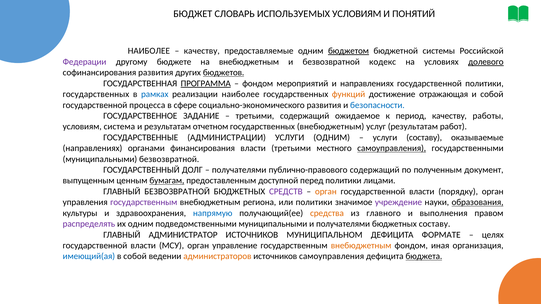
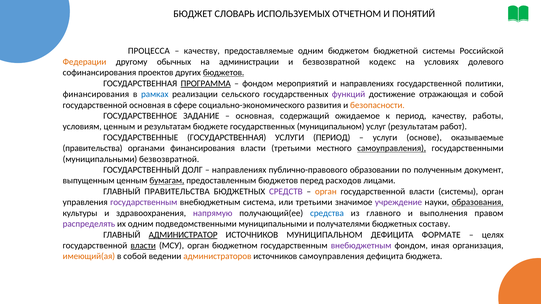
ИСПОЛЬЗУЕМЫХ УСЛОВИЯМ: УСЛОВИЯМ -> ОТЧЕТНОМ
НАИБОЛЕЕ at (149, 51): НАИБОЛЕЕ -> ПРОЦЕССА
бюджетом underline: present -> none
Федерации colour: purple -> orange
бюджете: бюджете -> обычных
на внебюджетным: внебюджетным -> администрации
долевого underline: present -> none
софинансирования развития: развития -> проектов
государственных at (96, 94): государственных -> финансирования
реализации наиболее: наиболее -> сельского
функций colour: orange -> purple
государственной процесса: процесса -> основная
безопасности colour: blue -> orange
третьими at (255, 116): третьими -> основная
условиям система: система -> ценным
отчетном: отчетном -> бюджете
государственных внебюджетным: внебюджетным -> муниципальном
ГОСУДАРСТВЕННЫЕ АДМИНИСТРАЦИИ: АДМИНИСТРАЦИИ -> ГОСУДАРСТВЕННАЯ
УСЛУГИ ОДНИМ: ОДНИМ -> ПЕРИОД
услуги составу: составу -> основе
направлениях at (93, 148): направлениях -> правительства
получателями at (239, 170): получателями -> направлениях
публично-правового содержащий: содержащий -> образовании
предоставленным доступной: доступной -> бюджетов
перед политики: политики -> расходов
ГЛАВНЫЙ БЕЗВОЗВРАТНОЙ: БЕЗВОЗВРАТНОЙ -> ПРАВИТЕЛЬСТВА
власти порядку: порядку -> системы
региона: региона -> система
или политики: политики -> третьими
напрямую colour: blue -> purple
средства colour: orange -> blue
АДМИНИСТРАТОР underline: none -> present
власти at (143, 246) underline: none -> present
управление: управление -> бюджетном
внебюджетным at (361, 246) colour: orange -> purple
имеющий(ая colour: blue -> orange
бюджета underline: present -> none
